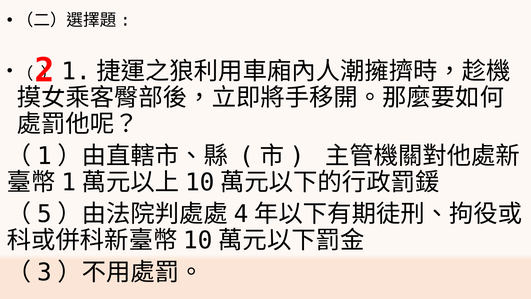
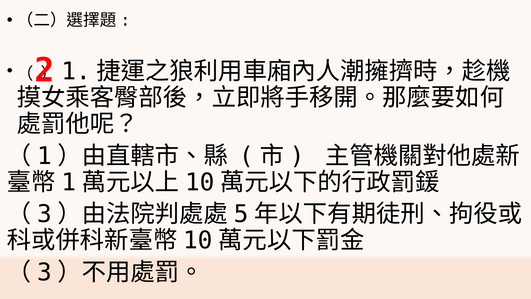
5 at (44, 214): 5 -> 3
4: 4 -> 5
